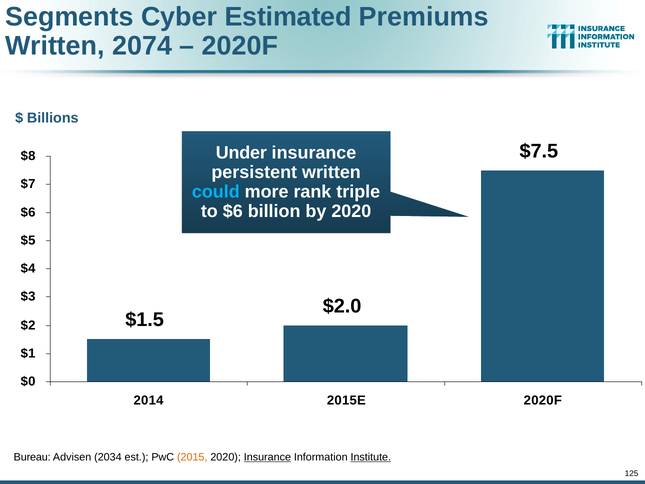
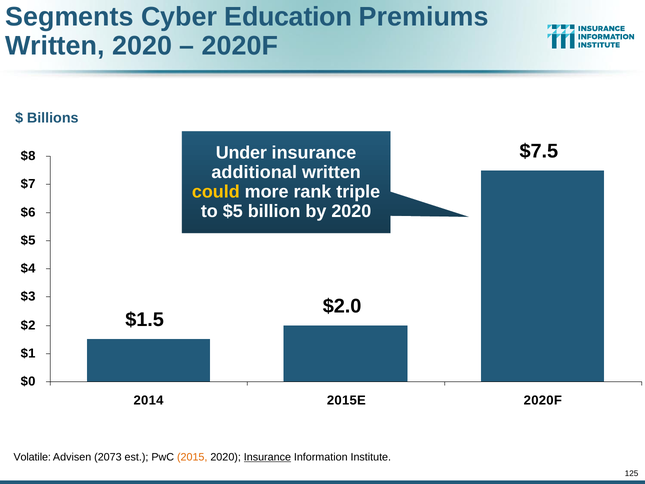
Estimated: Estimated -> Education
Written 2074: 2074 -> 2020
persistent: persistent -> additional
could colour: light blue -> yellow
to $6: $6 -> $5
Bureau: Bureau -> Volatile
2034: 2034 -> 2073
Institute underline: present -> none
